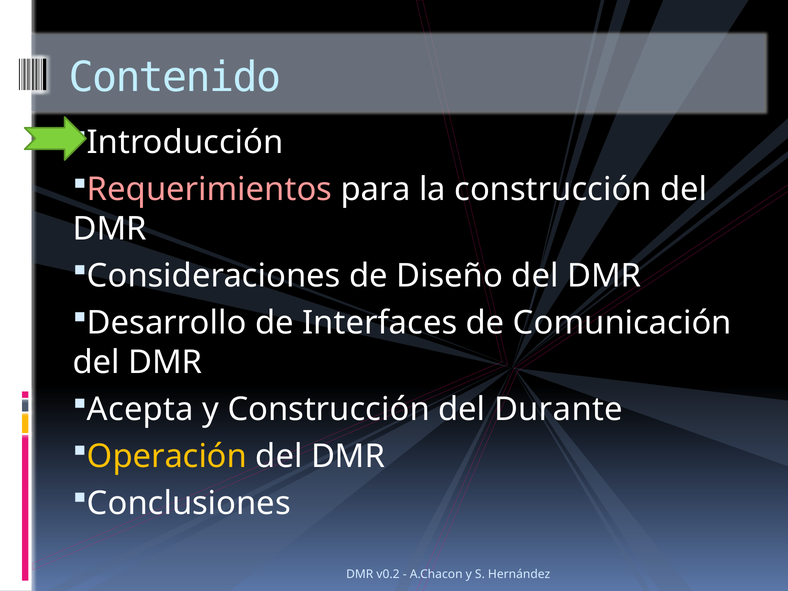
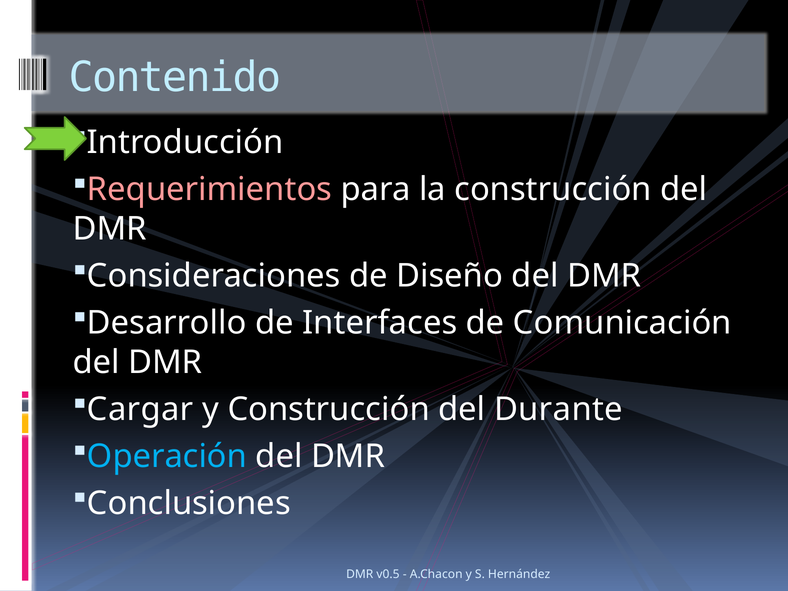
Acepta: Acepta -> Cargar
Operación colour: yellow -> light blue
v0.2: v0.2 -> v0.5
